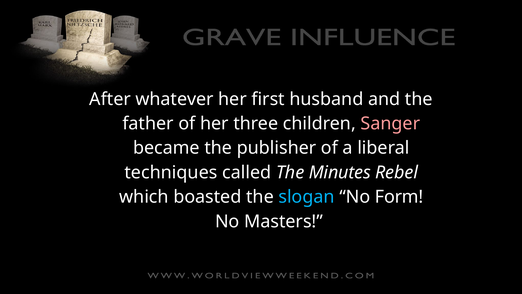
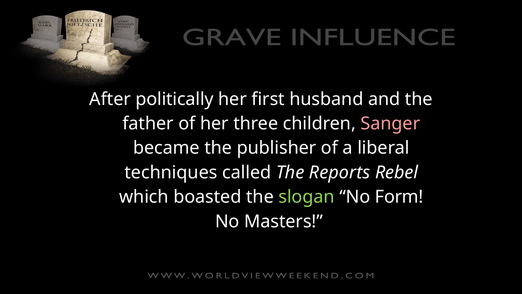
whatever: whatever -> politically
Minutes: Minutes -> Reports
slogan colour: light blue -> light green
